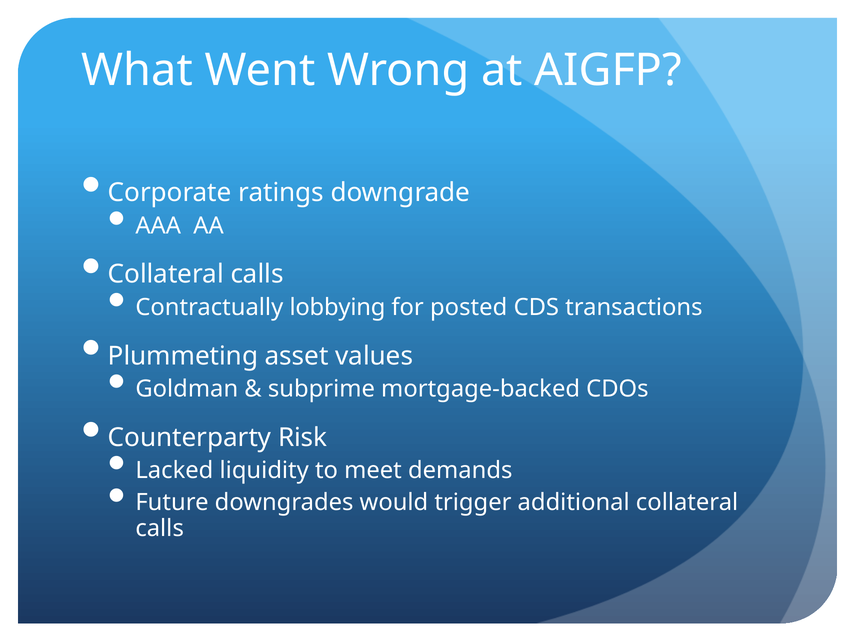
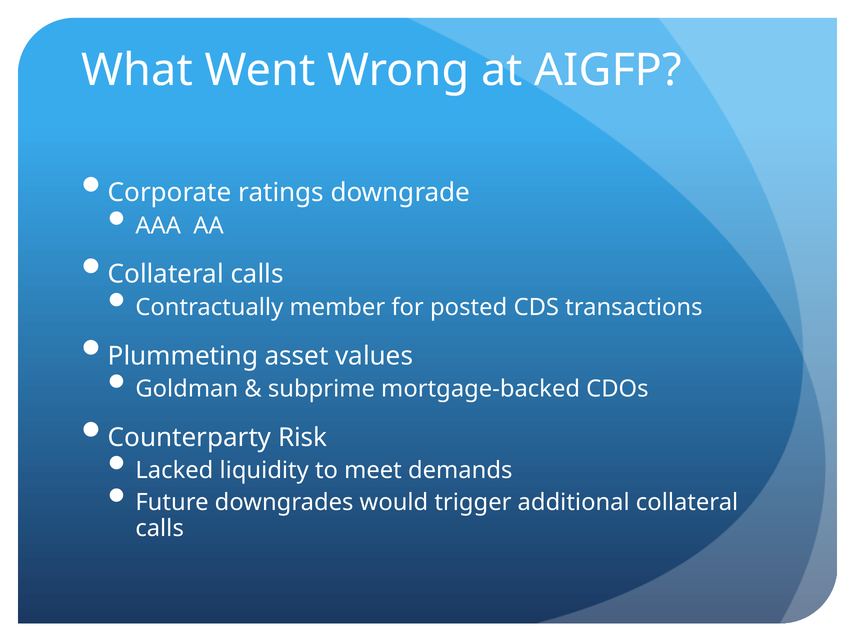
lobbying: lobbying -> member
